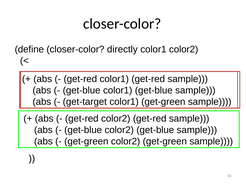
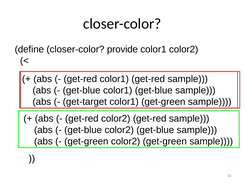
directly: directly -> provide
